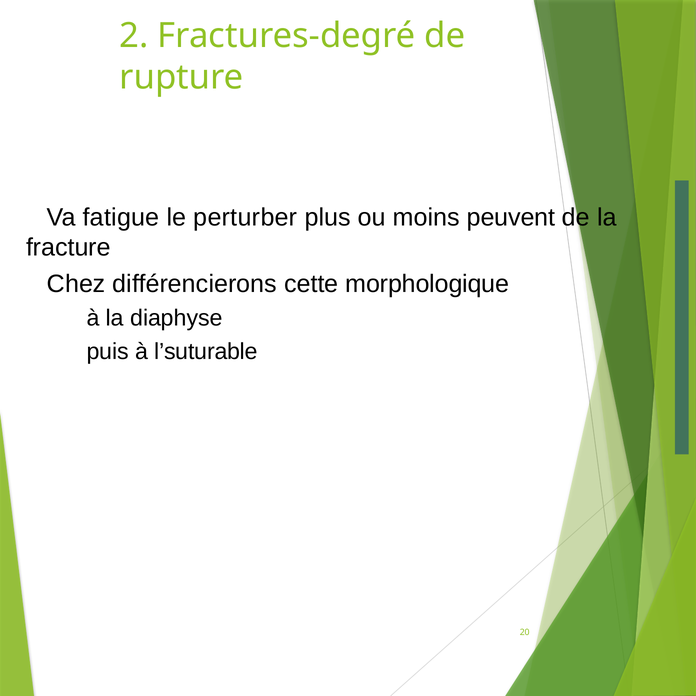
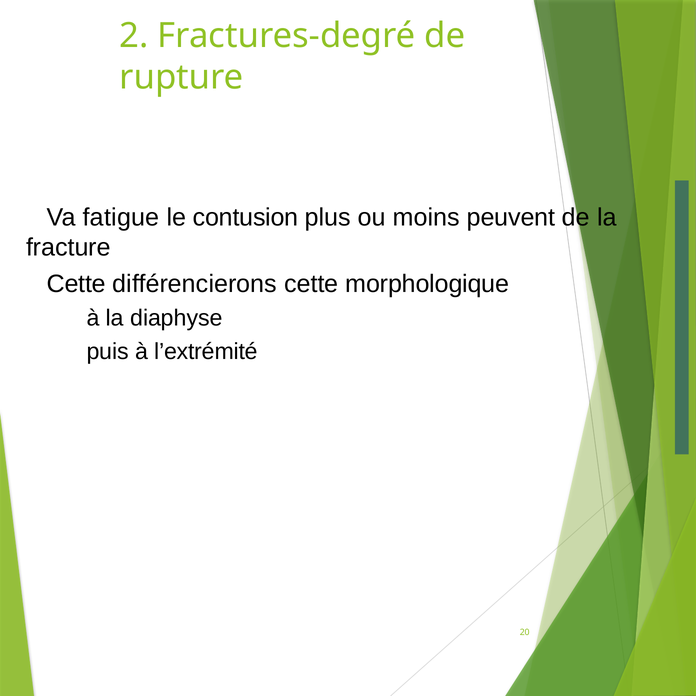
perturber: perturber -> contusion
Chez at (76, 284): Chez -> Cette
l’suturable: l’suturable -> l’extrémité
